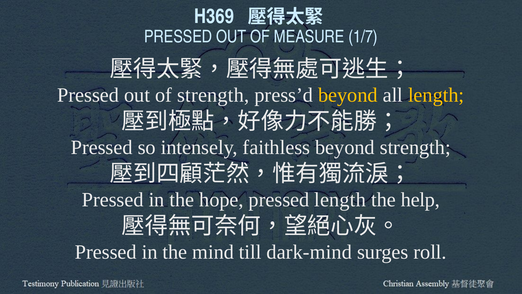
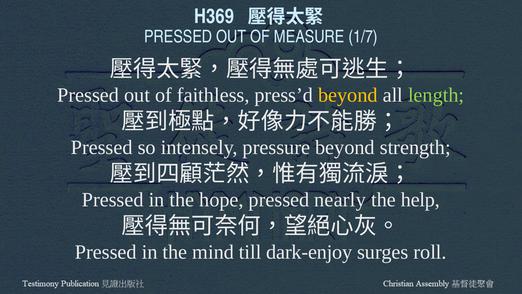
of strength: strength -> faithless
length at (436, 95) colour: yellow -> light green
faithless: faithless -> pressure
pressed length: length -> nearly
dark-mind: dark-mind -> dark-enjoy
